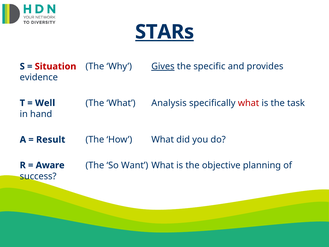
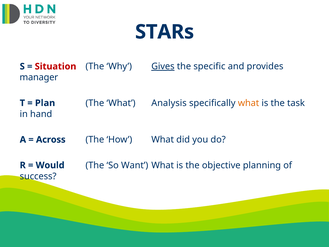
STARs underline: present -> none
evidence: evidence -> manager
Well: Well -> Plan
what at (249, 103) colour: red -> orange
Result: Result -> Across
Aware: Aware -> Would
